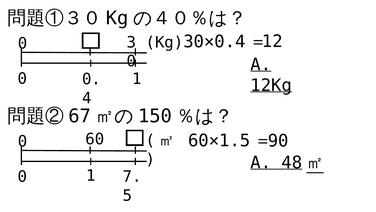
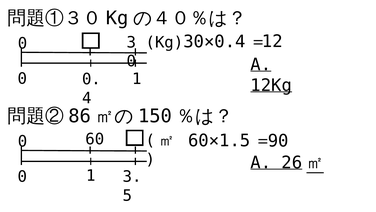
67: 67 -> 86
48: 48 -> 26
7 at (132, 176): 7 -> 3
